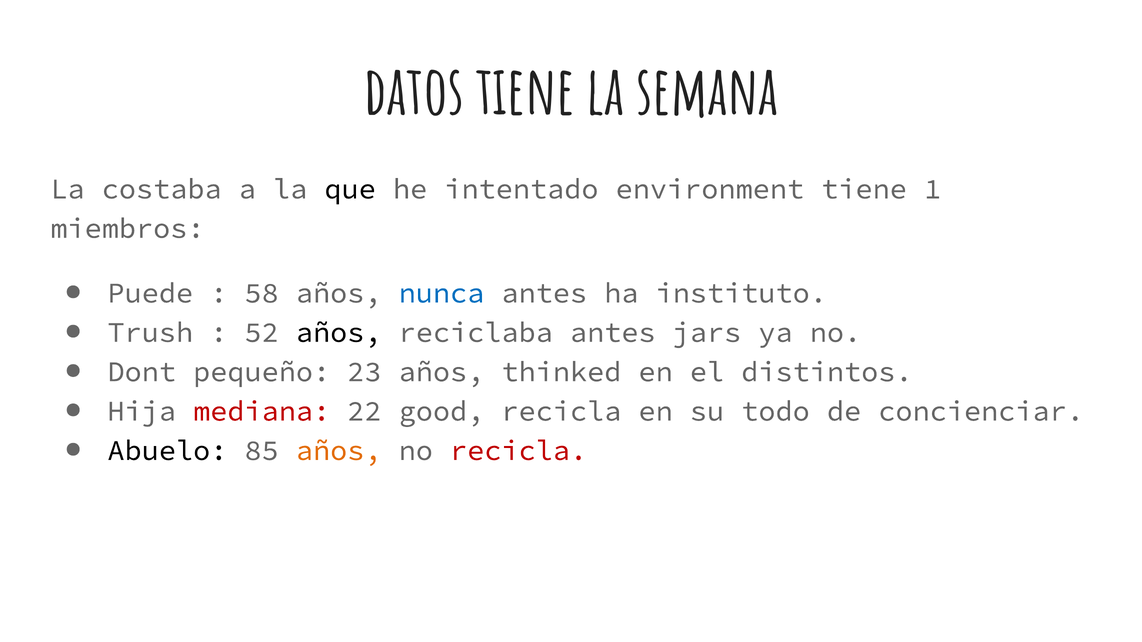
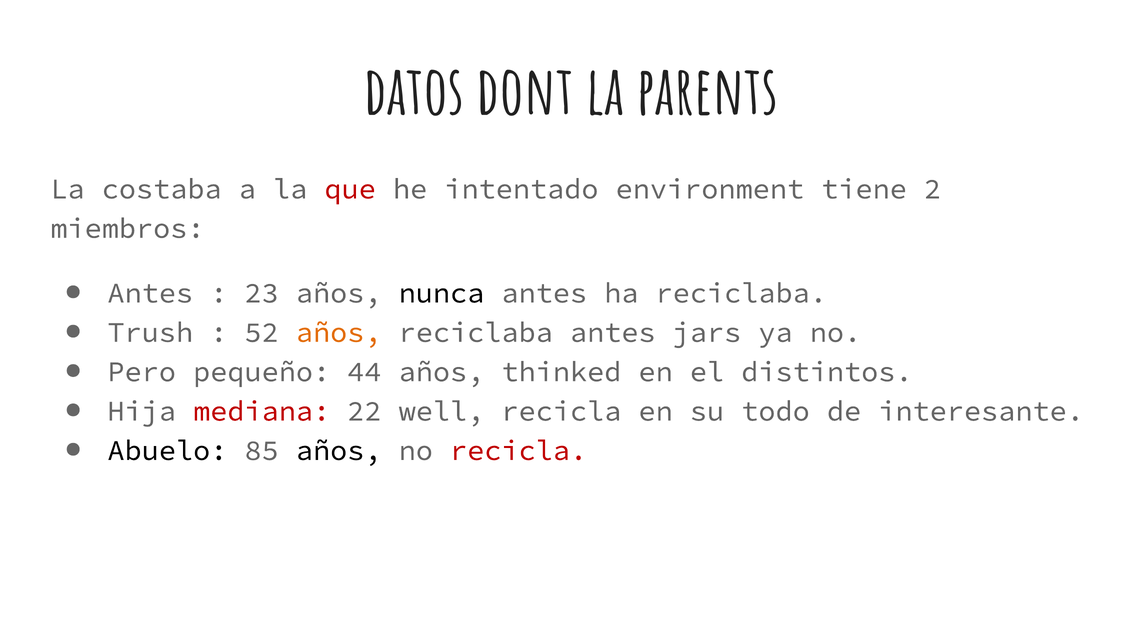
datos tiene: tiene -> dont
semana: semana -> parents
que colour: black -> red
1: 1 -> 2
Puede at (150, 293): Puede -> Antes
58: 58 -> 23
nunca colour: blue -> black
ha instituto: instituto -> reciclaba
años at (339, 333) colour: black -> orange
Dont: Dont -> Pero
23: 23 -> 44
good: good -> well
concienciar: concienciar -> interesante
años at (339, 451) colour: orange -> black
